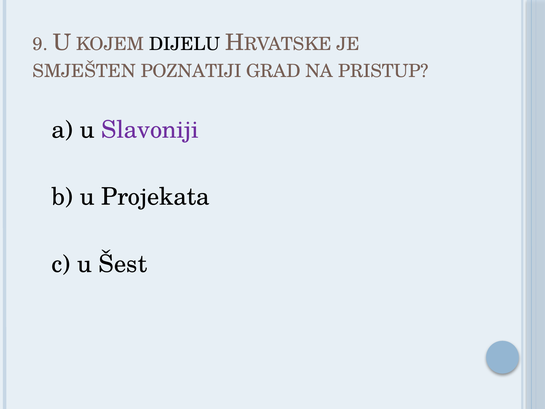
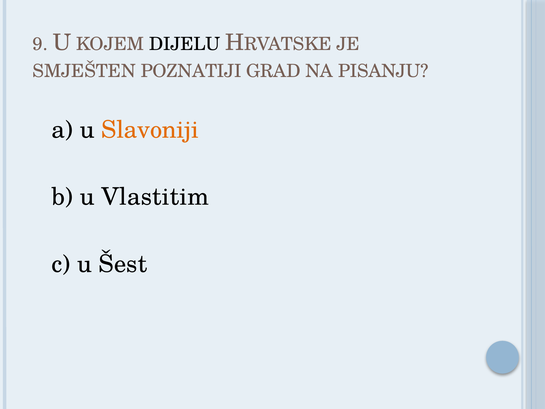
PRISTUP: PRISTUP -> PISANJU
Slavoniji colour: purple -> orange
Projekata: Projekata -> Vlastitim
